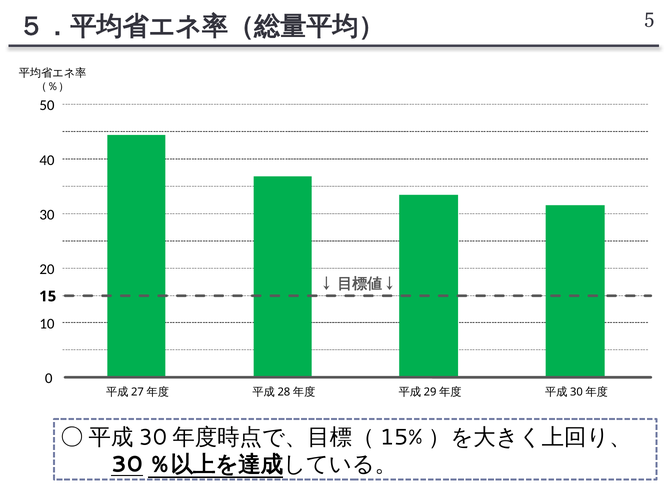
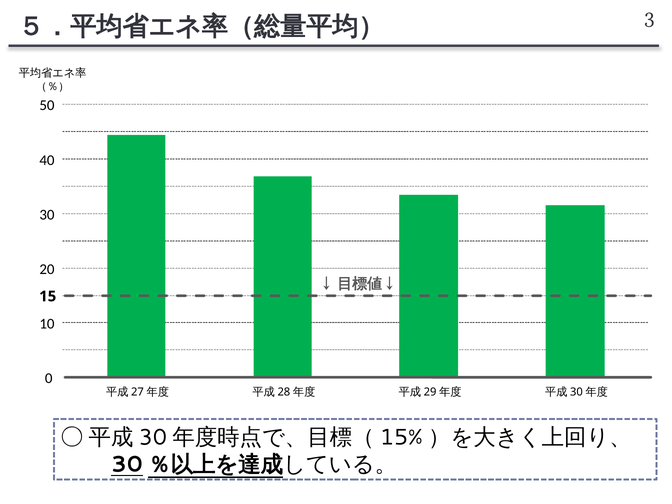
5: 5 -> 3
